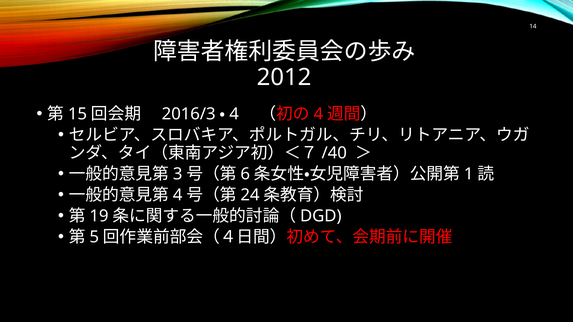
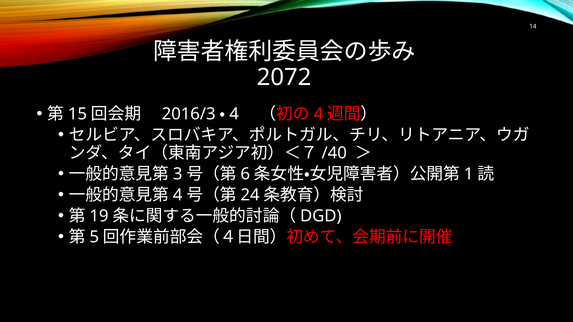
2012: 2012 -> 2072
